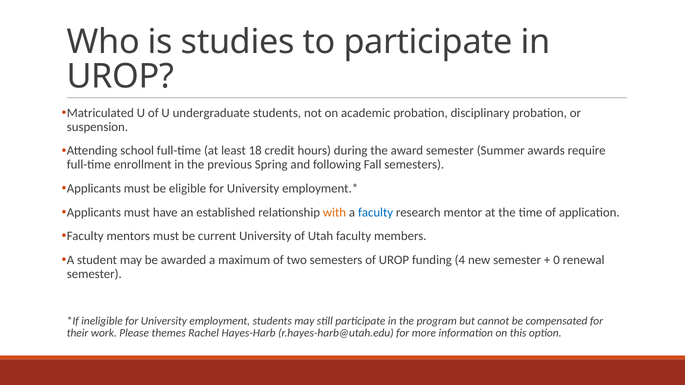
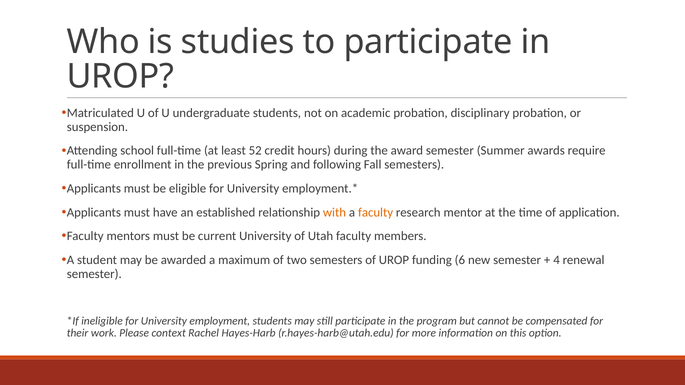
18: 18 -> 52
faculty at (376, 212) colour: blue -> orange
4: 4 -> 6
0: 0 -> 4
themes: themes -> context
